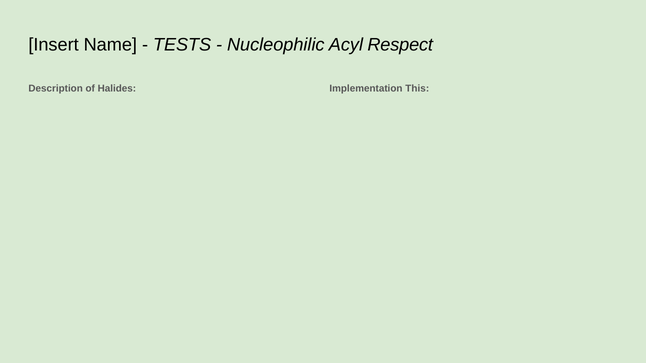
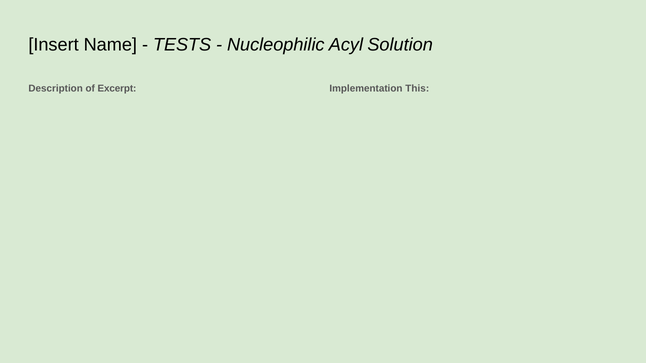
Respect: Respect -> Solution
Halides: Halides -> Excerpt
